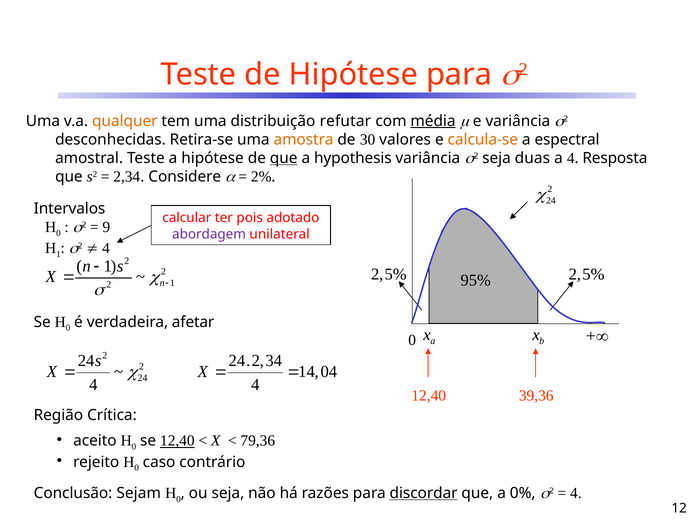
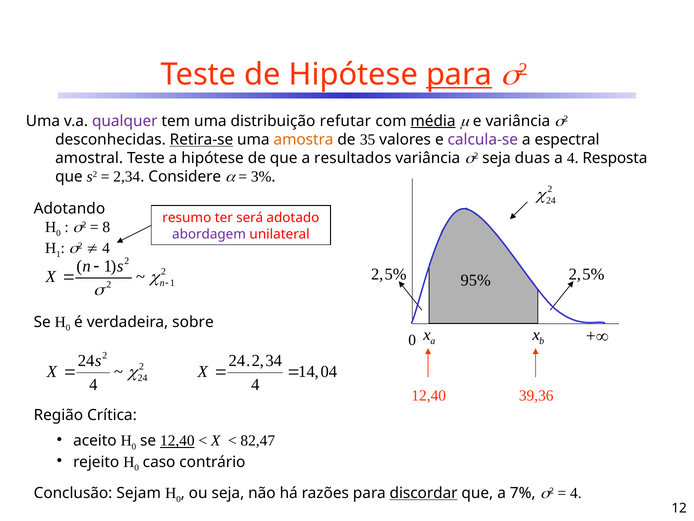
para at (459, 74) underline: none -> present
qualquer colour: orange -> purple
Retira-se underline: none -> present
30: 30 -> 35
calcula-se colour: orange -> purple
que at (284, 158) underline: present -> none
hypothesis: hypothesis -> resultados
2%: 2% -> 3%
Intervalos: Intervalos -> Adotando
calcular: calcular -> resumo
pois: pois -> será
9: 9 -> 8
afetar: afetar -> sobre
79,36: 79,36 -> 82,47
0%: 0% -> 7%
